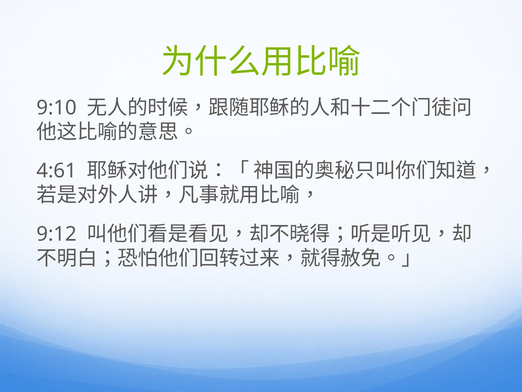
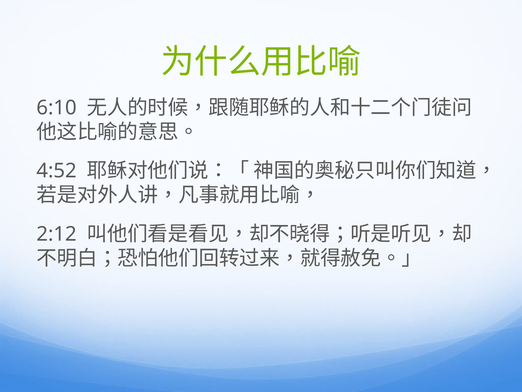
9:10: 9:10 -> 6:10
4:61: 4:61 -> 4:52
9:12: 9:12 -> 2:12
